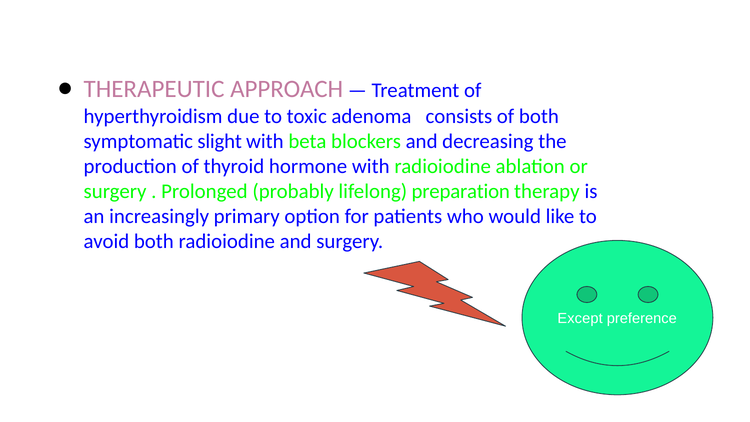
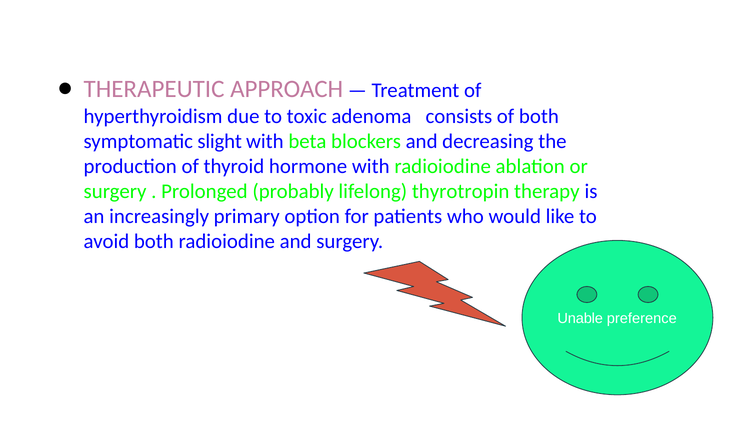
preparation: preparation -> thyrotropin
Except: Except -> Unable
